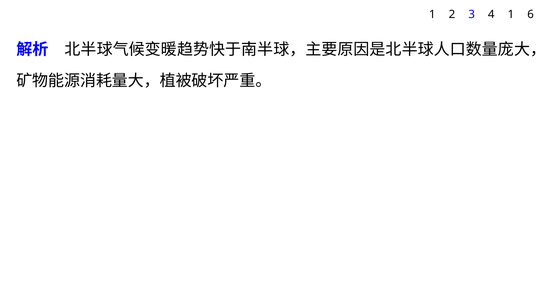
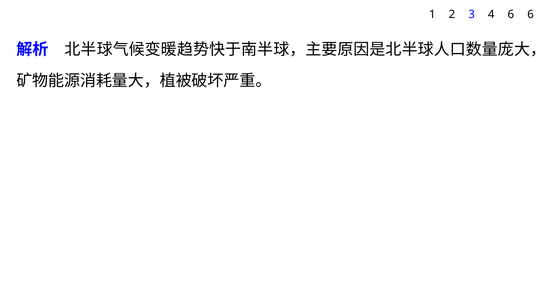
4 1: 1 -> 6
